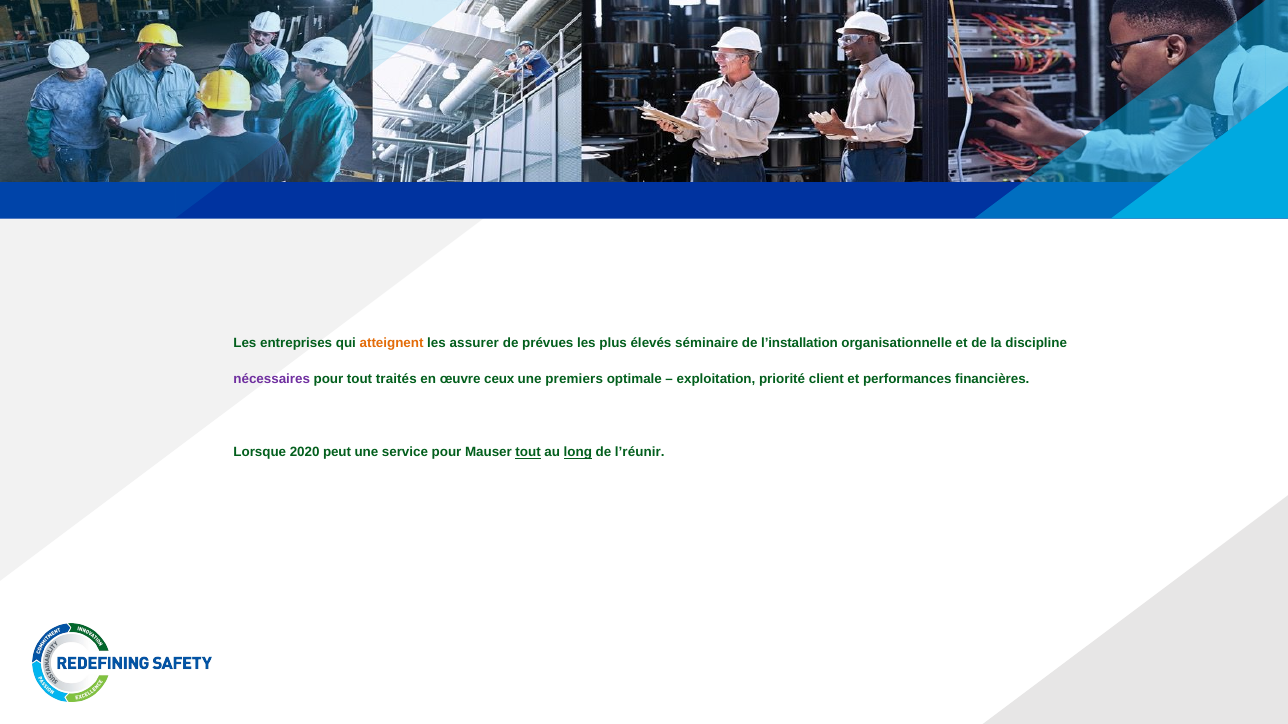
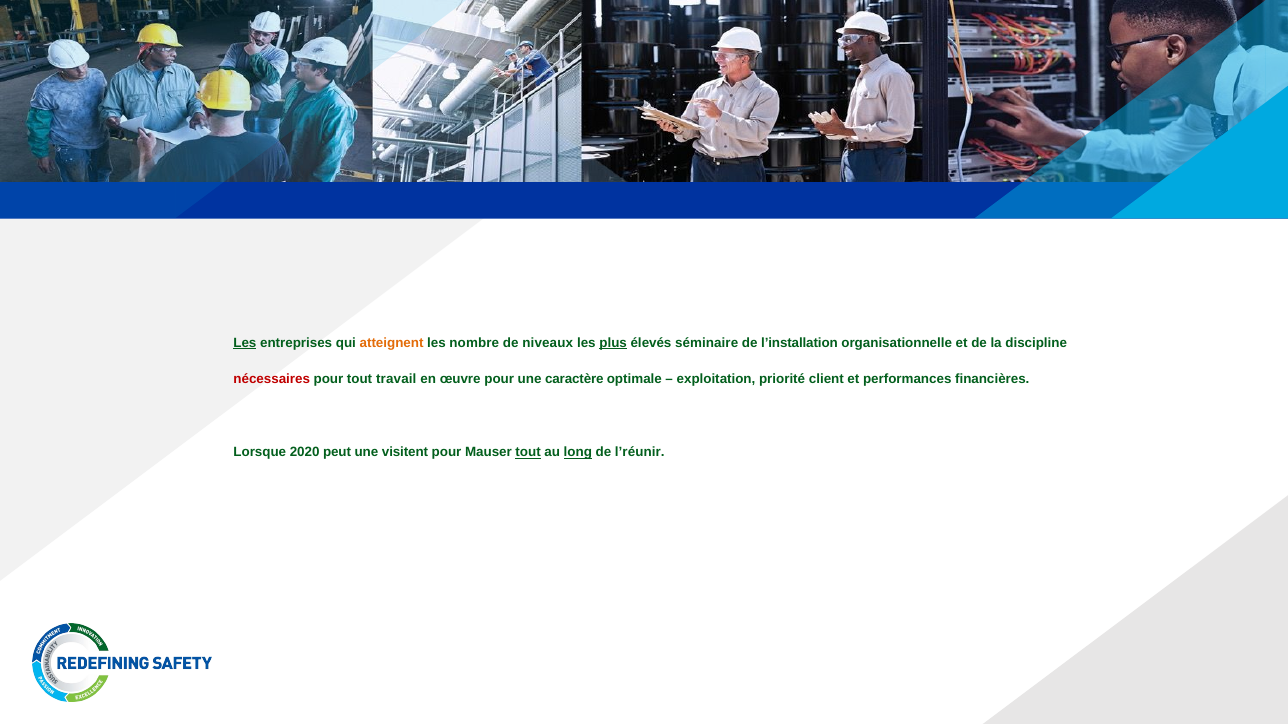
Les at (245, 343) underline: none -> present
assurer: assurer -> nombre
prévues: prévues -> niveaux
plus underline: none -> present
nécessaires colour: purple -> red
traités: traités -> travail
œuvre ceux: ceux -> pour
premiers: premiers -> caractère
service: service -> visitent
